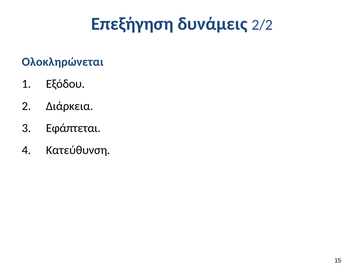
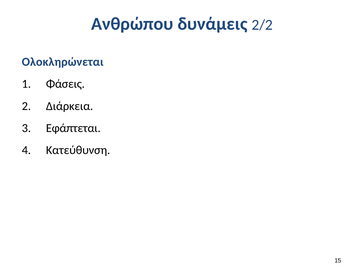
Επεξήγηση: Επεξήγηση -> Ανθρώπου
Εξόδου: Εξόδου -> Φάσεις
